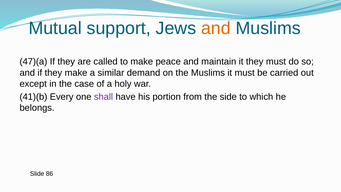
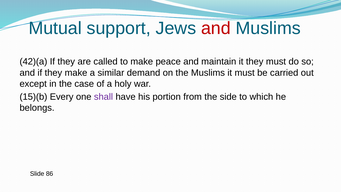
and at (216, 28) colour: orange -> red
47)(a: 47)(a -> 42)(a
41)(b: 41)(b -> 15)(b
